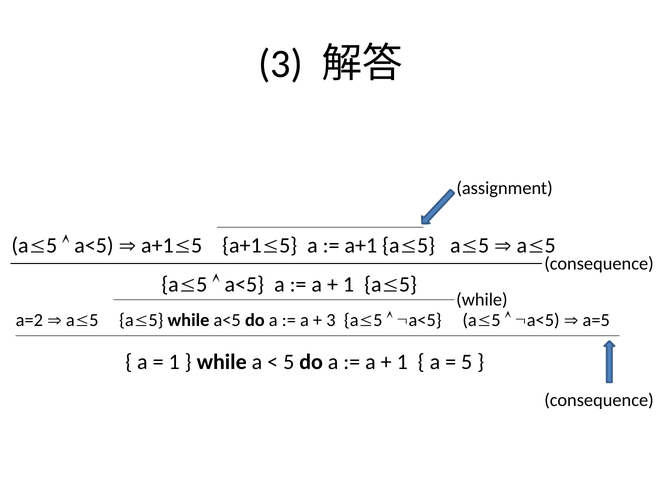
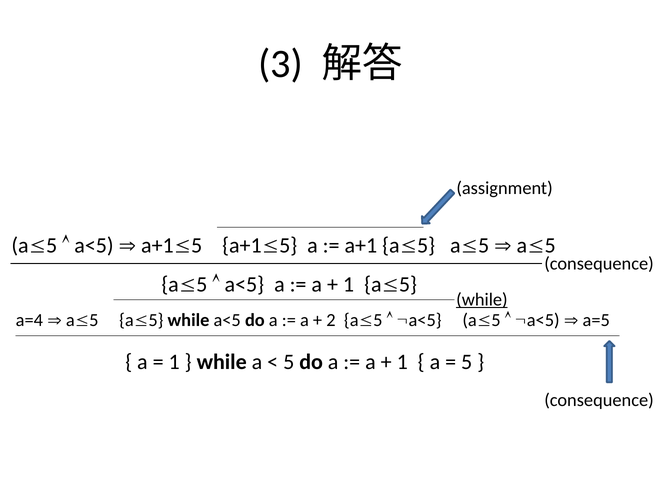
while at (482, 300) underline: none -> present
a=2: a=2 -> a=4
3 at (331, 320): 3 -> 2
